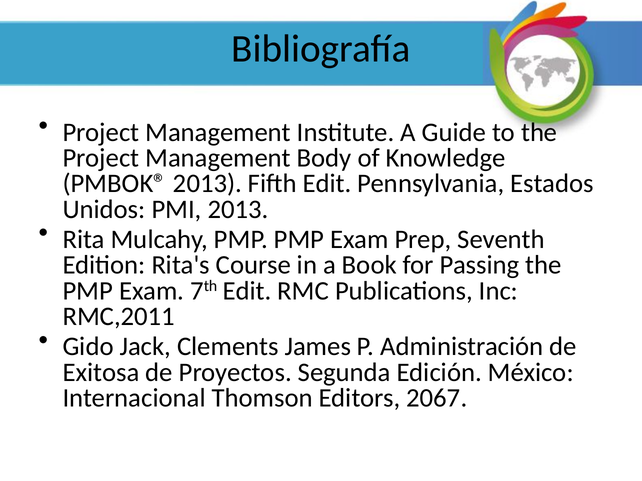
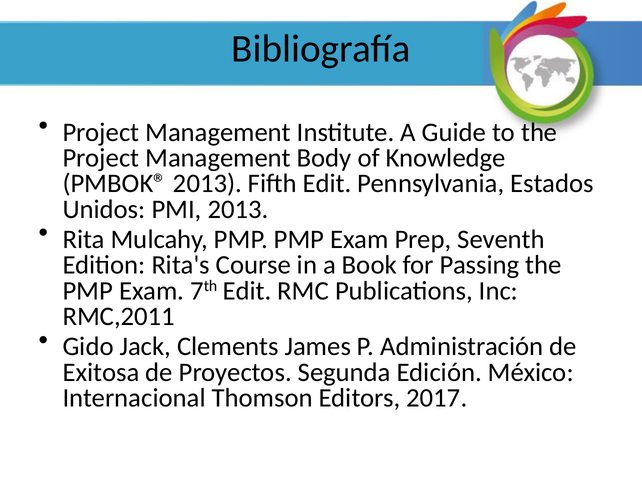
2067: 2067 -> 2017
